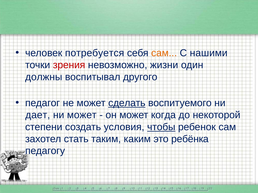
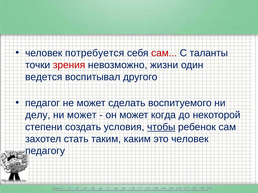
сам at (164, 53) colour: orange -> red
нашими: нашими -> таланты
должны: должны -> ведется
сделать underline: present -> none
дает: дает -> делу
это ребёнка: ребёнка -> человек
